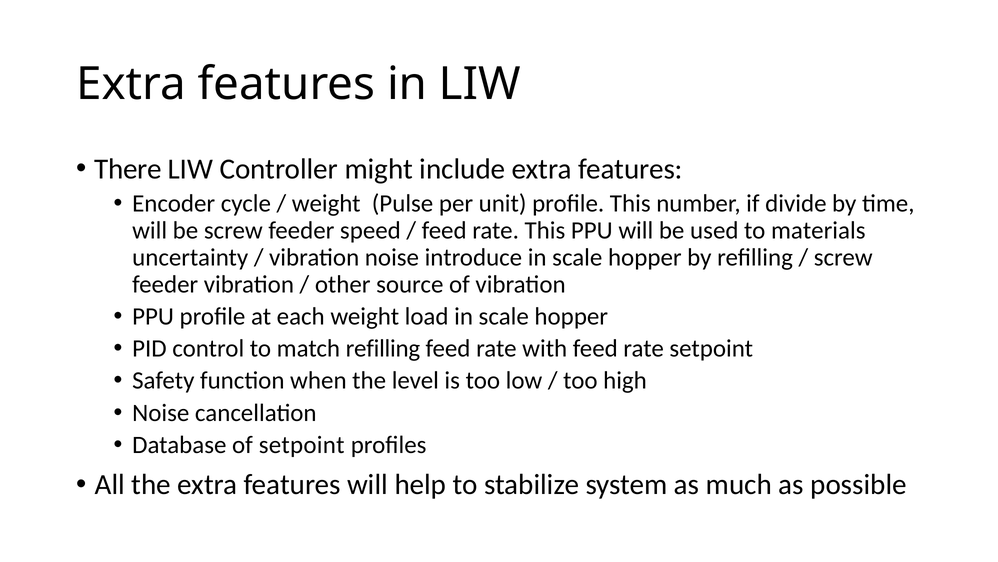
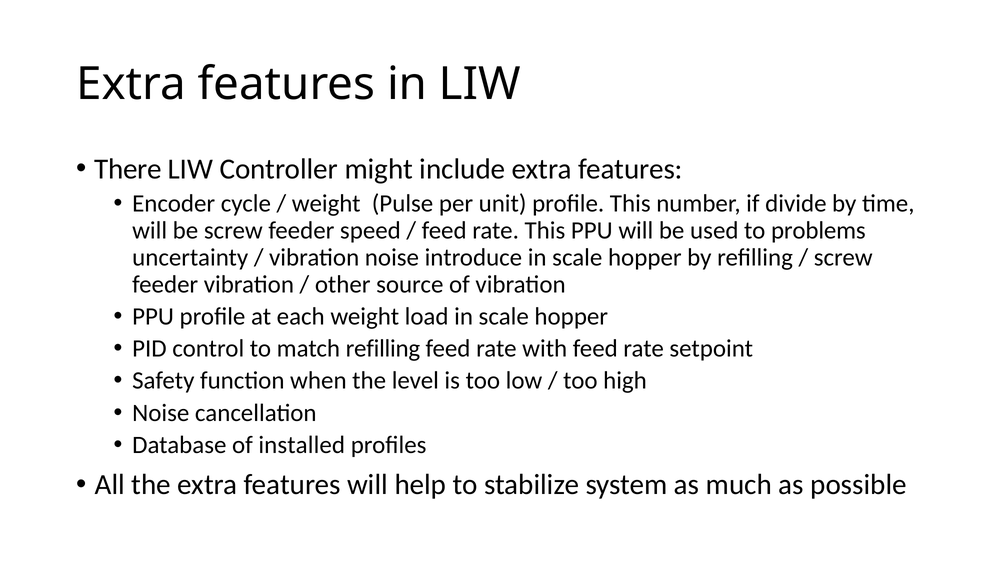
materials: materials -> problems
of setpoint: setpoint -> installed
